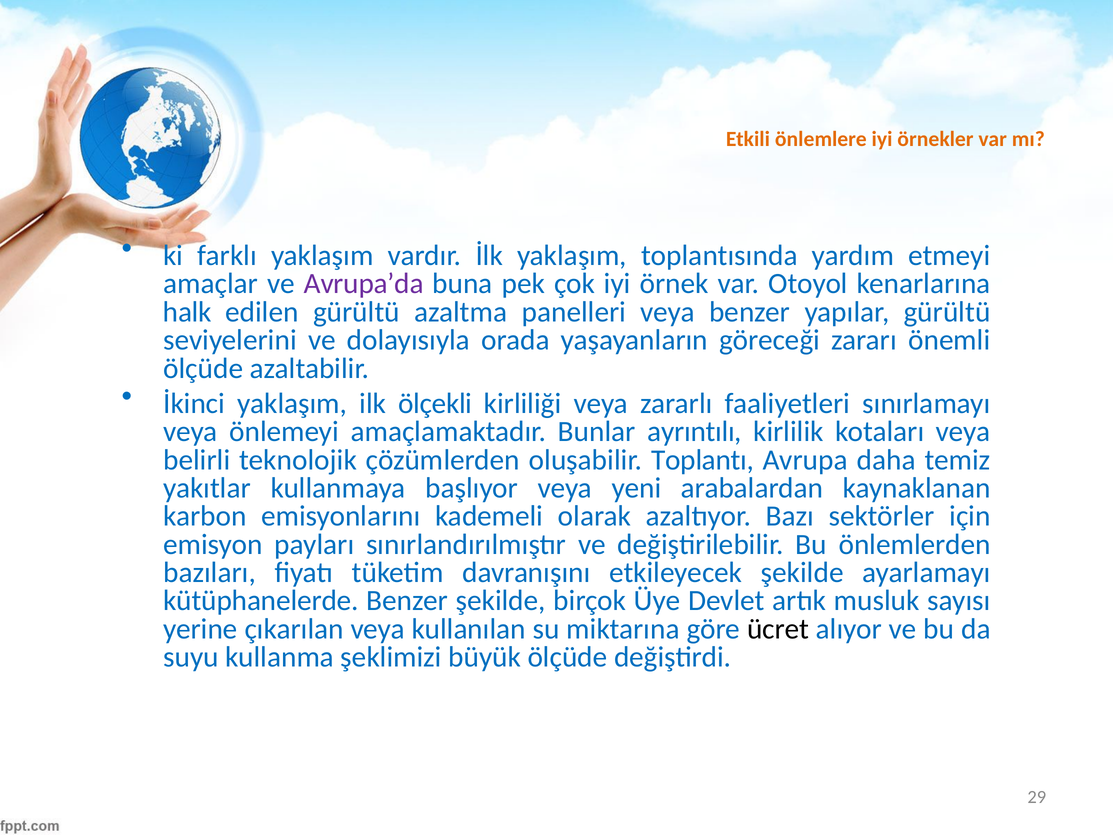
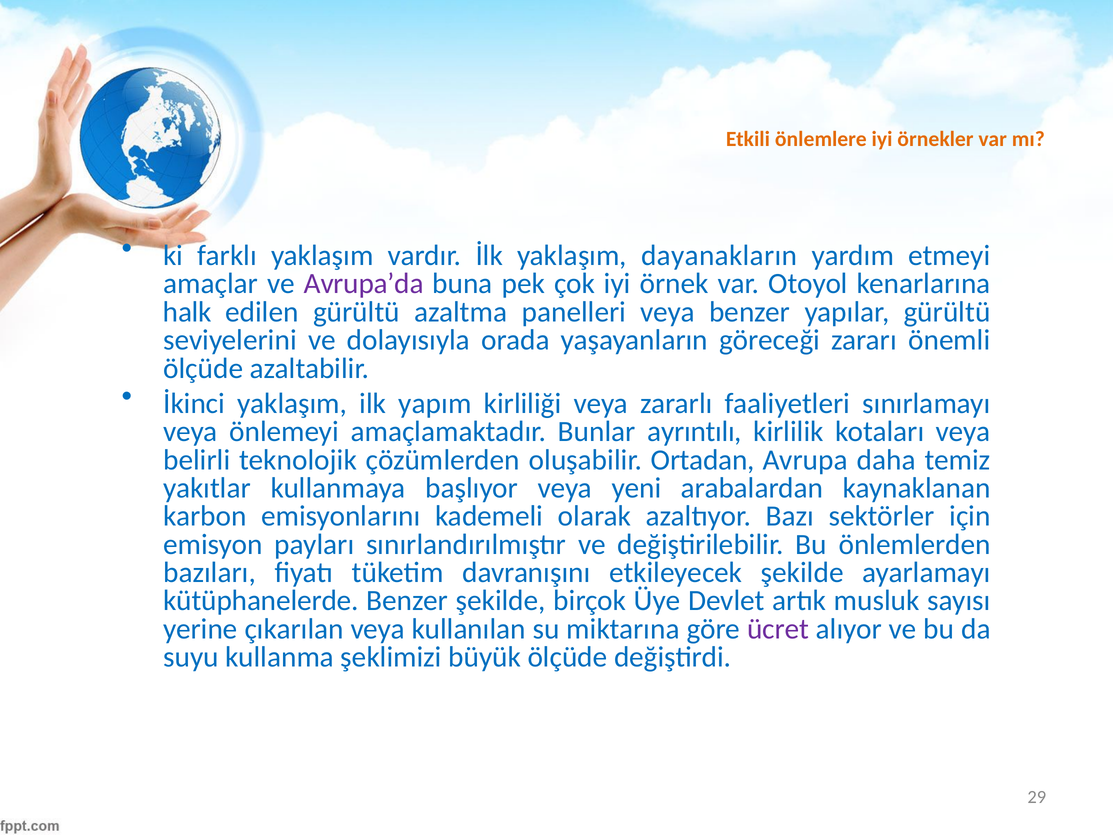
toplantısında: toplantısında -> dayanakların
ölçekli: ölçekli -> yapım
Toplantı: Toplantı -> Ortadan
ücret colour: black -> purple
